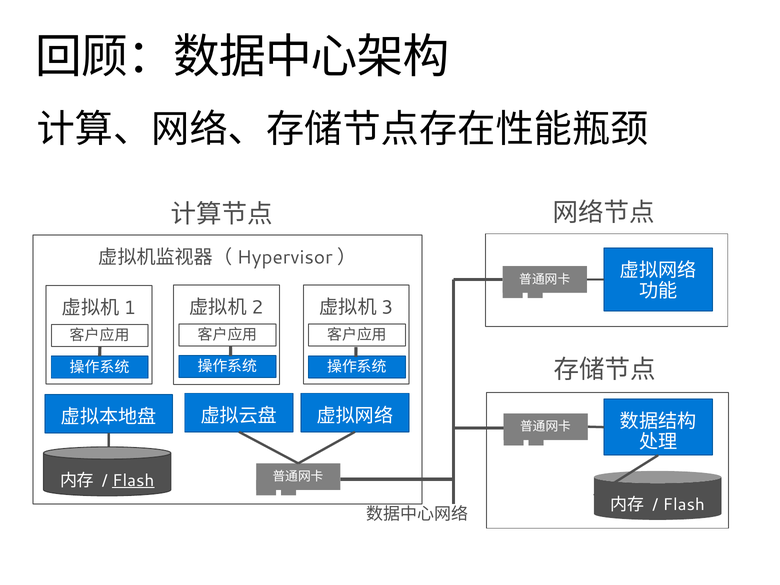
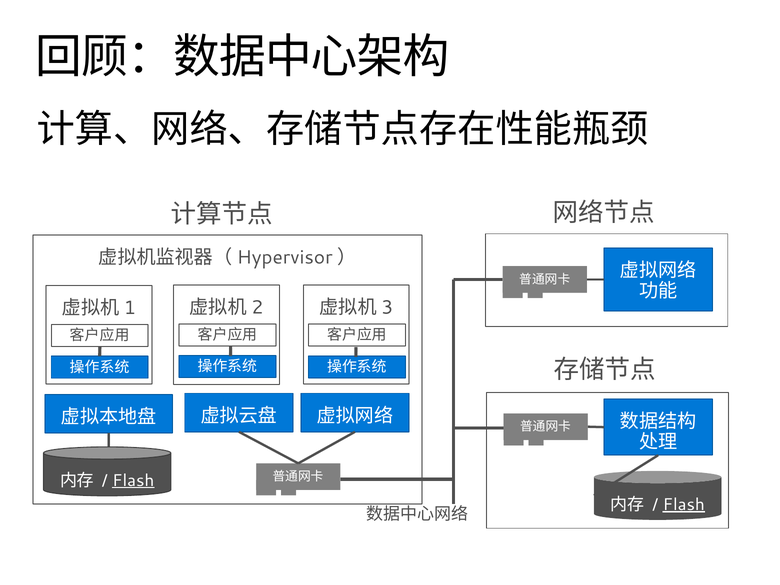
Flash at (684, 504) underline: none -> present
